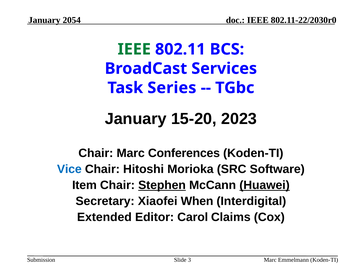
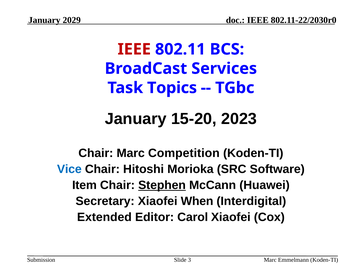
2054: 2054 -> 2029
IEEE at (134, 49) colour: green -> red
Series: Series -> Topics
Conferences: Conferences -> Competition
Huawei underline: present -> none
Carol Claims: Claims -> Xiaofei
